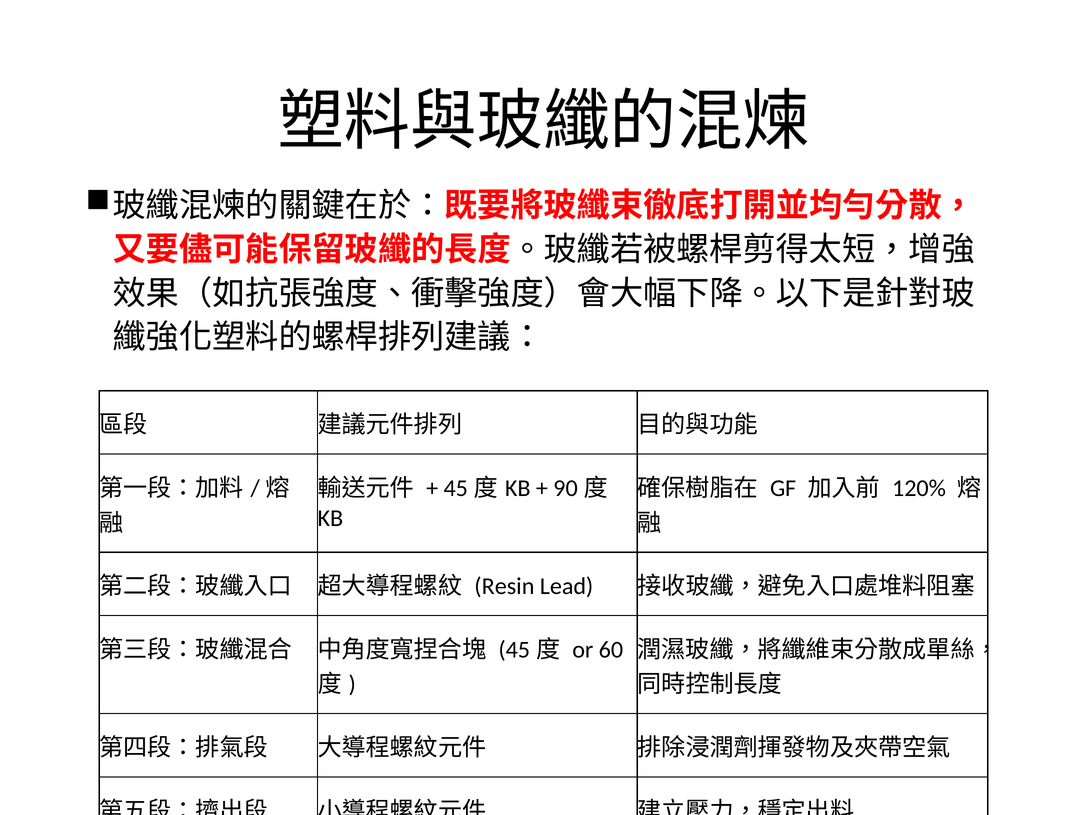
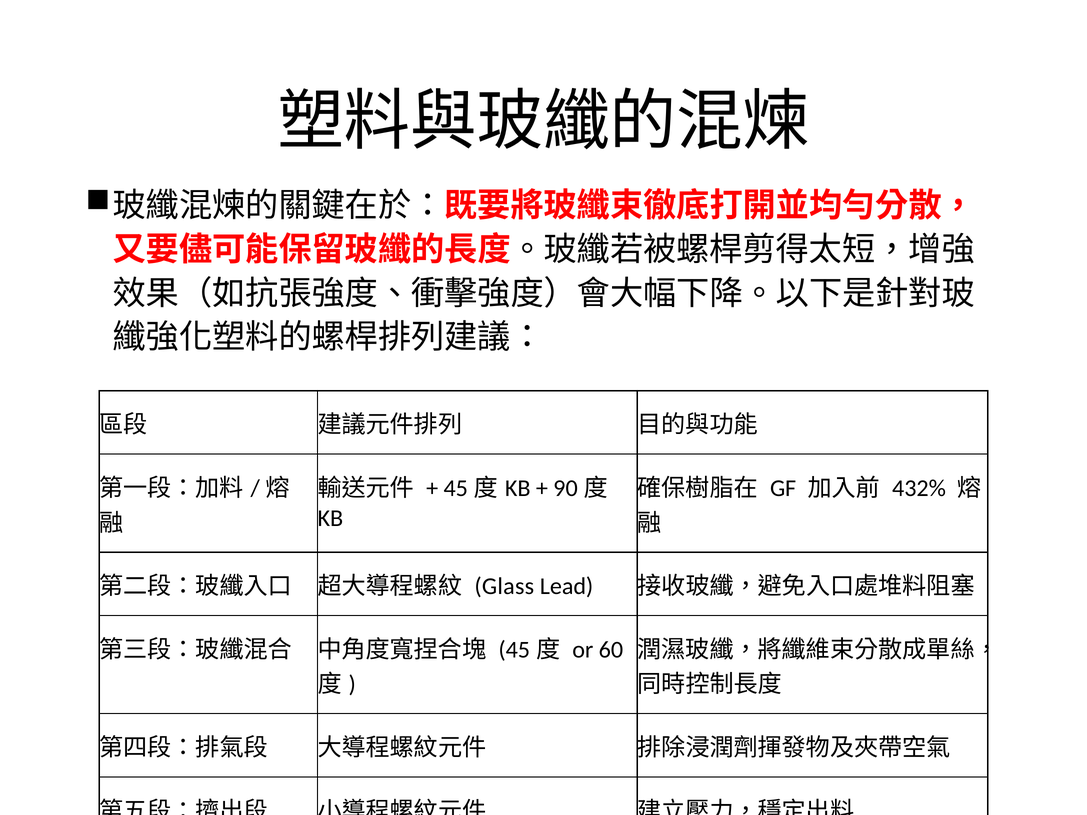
120%: 120% -> 432%
Resin: Resin -> Glass
